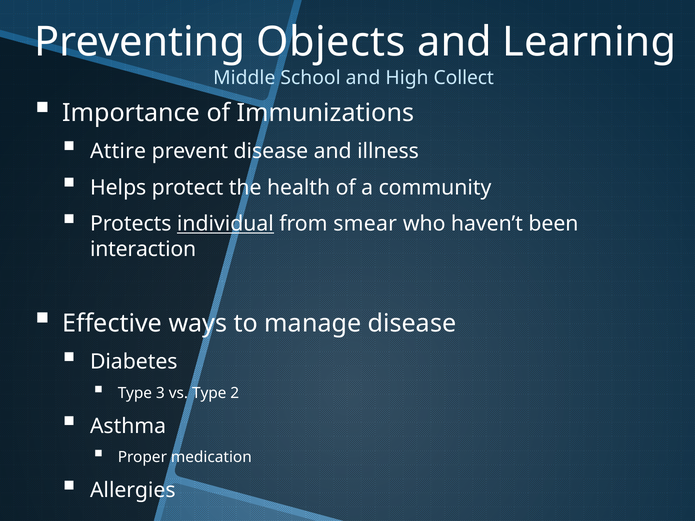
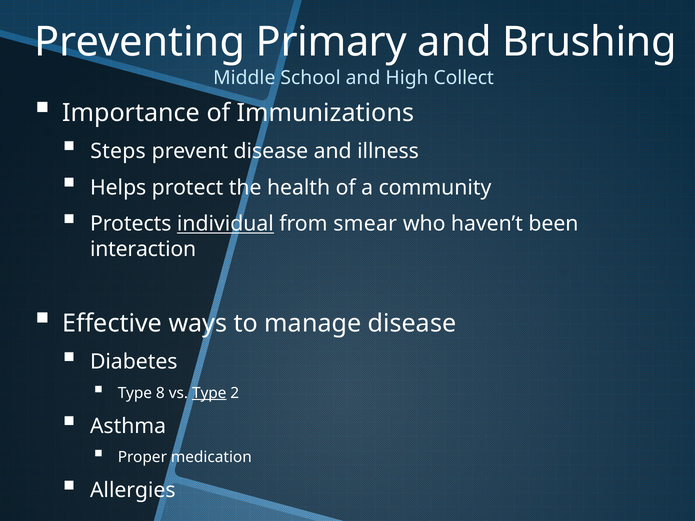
Objects: Objects -> Primary
Learning: Learning -> Brushing
Attire: Attire -> Steps
3: 3 -> 8
Type at (209, 393) underline: none -> present
